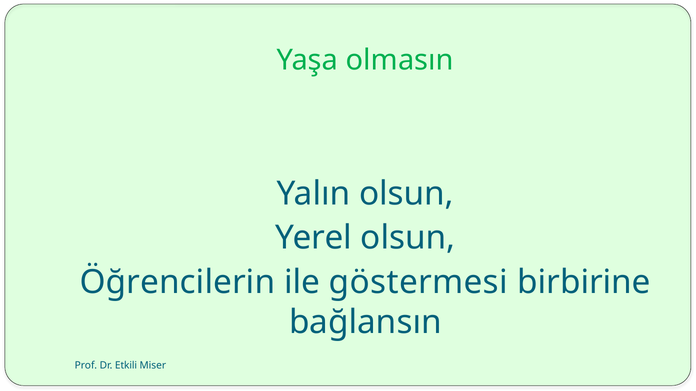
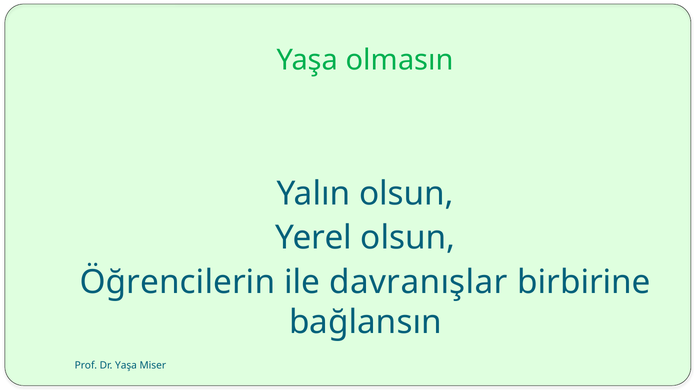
göstermesi: göstermesi -> davranışlar
Dr Etkili: Etkili -> Yaşa
